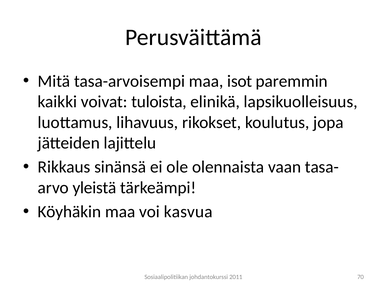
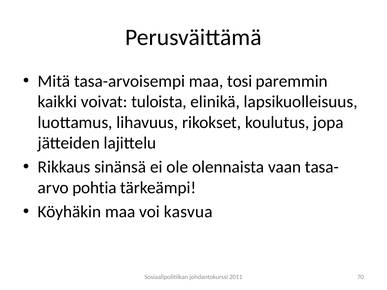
isot: isot -> tosi
yleistä: yleistä -> pohtia
